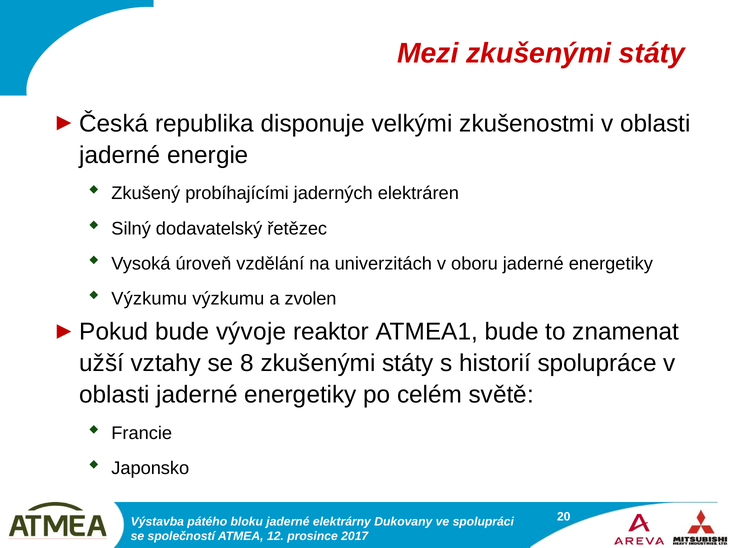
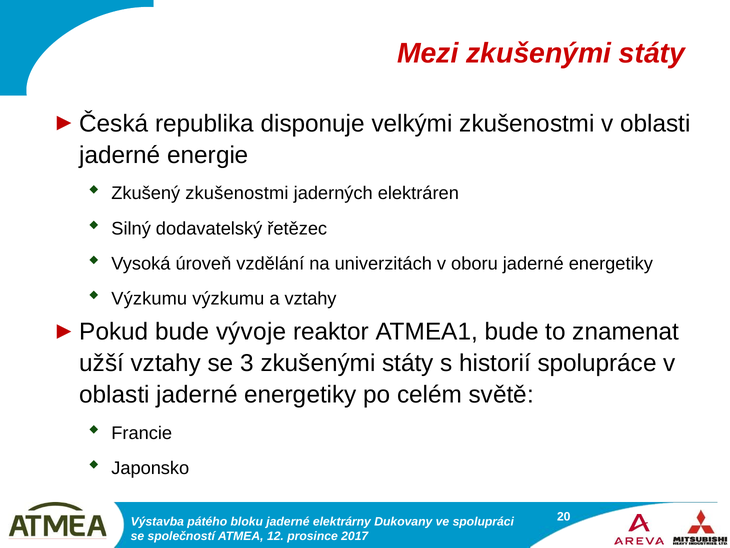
Zkušený probíhajícími: probíhajícími -> zkušenostmi
a zvolen: zvolen -> vztahy
8: 8 -> 3
